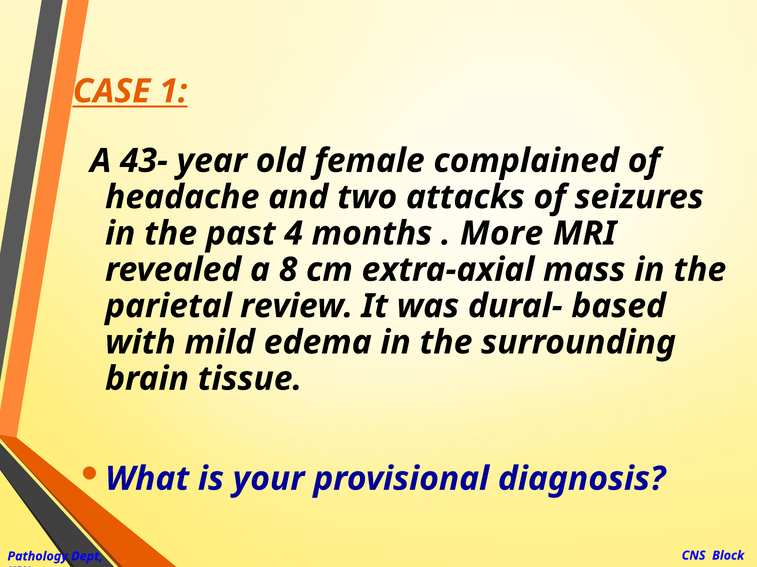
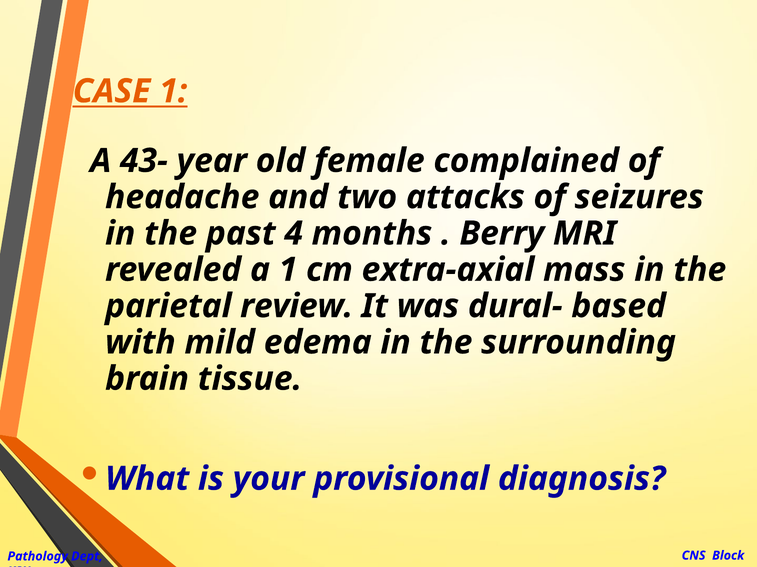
More: More -> Berry
a 8: 8 -> 1
